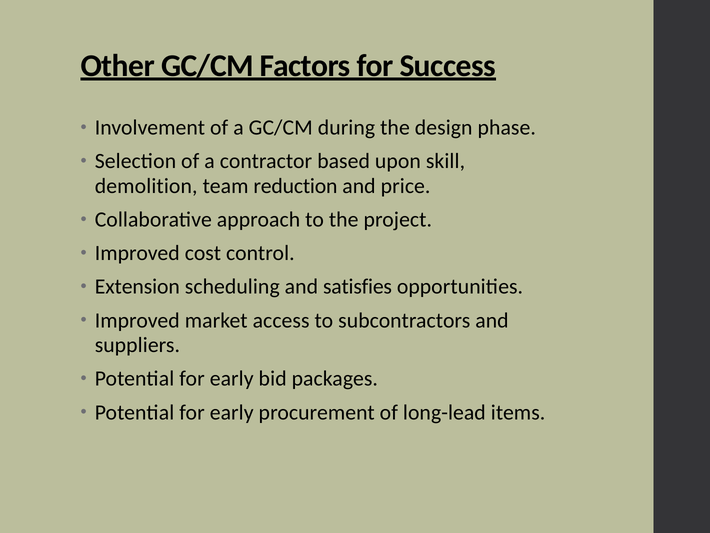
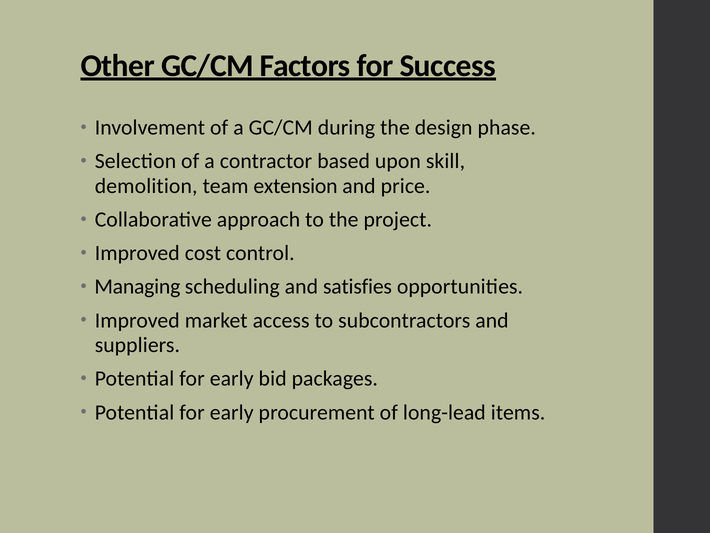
reduction: reduction -> extension
Extension: Extension -> Managing
